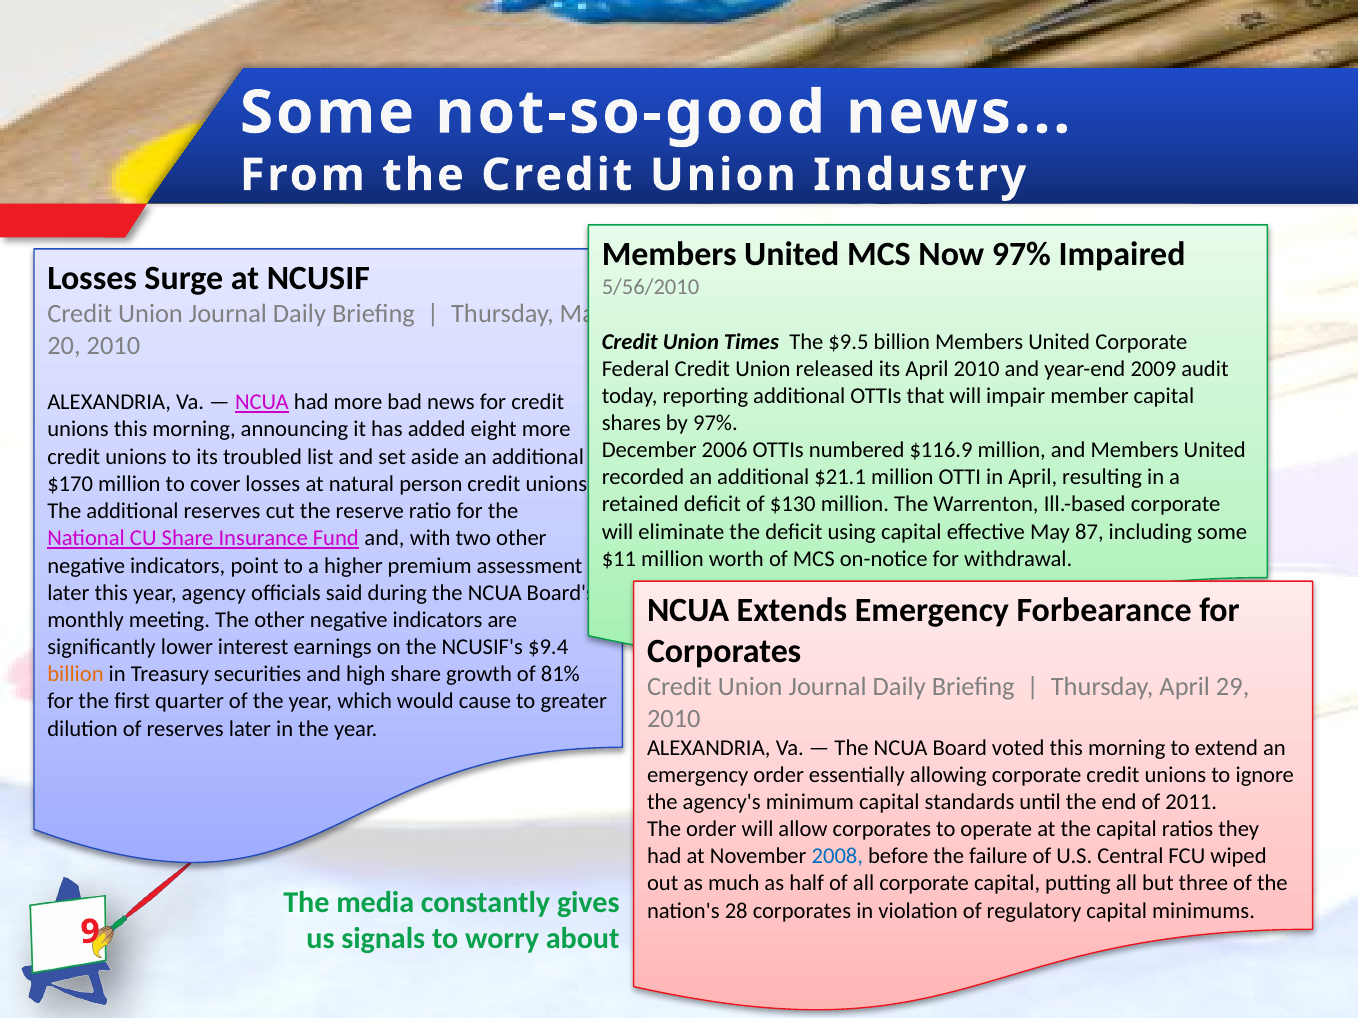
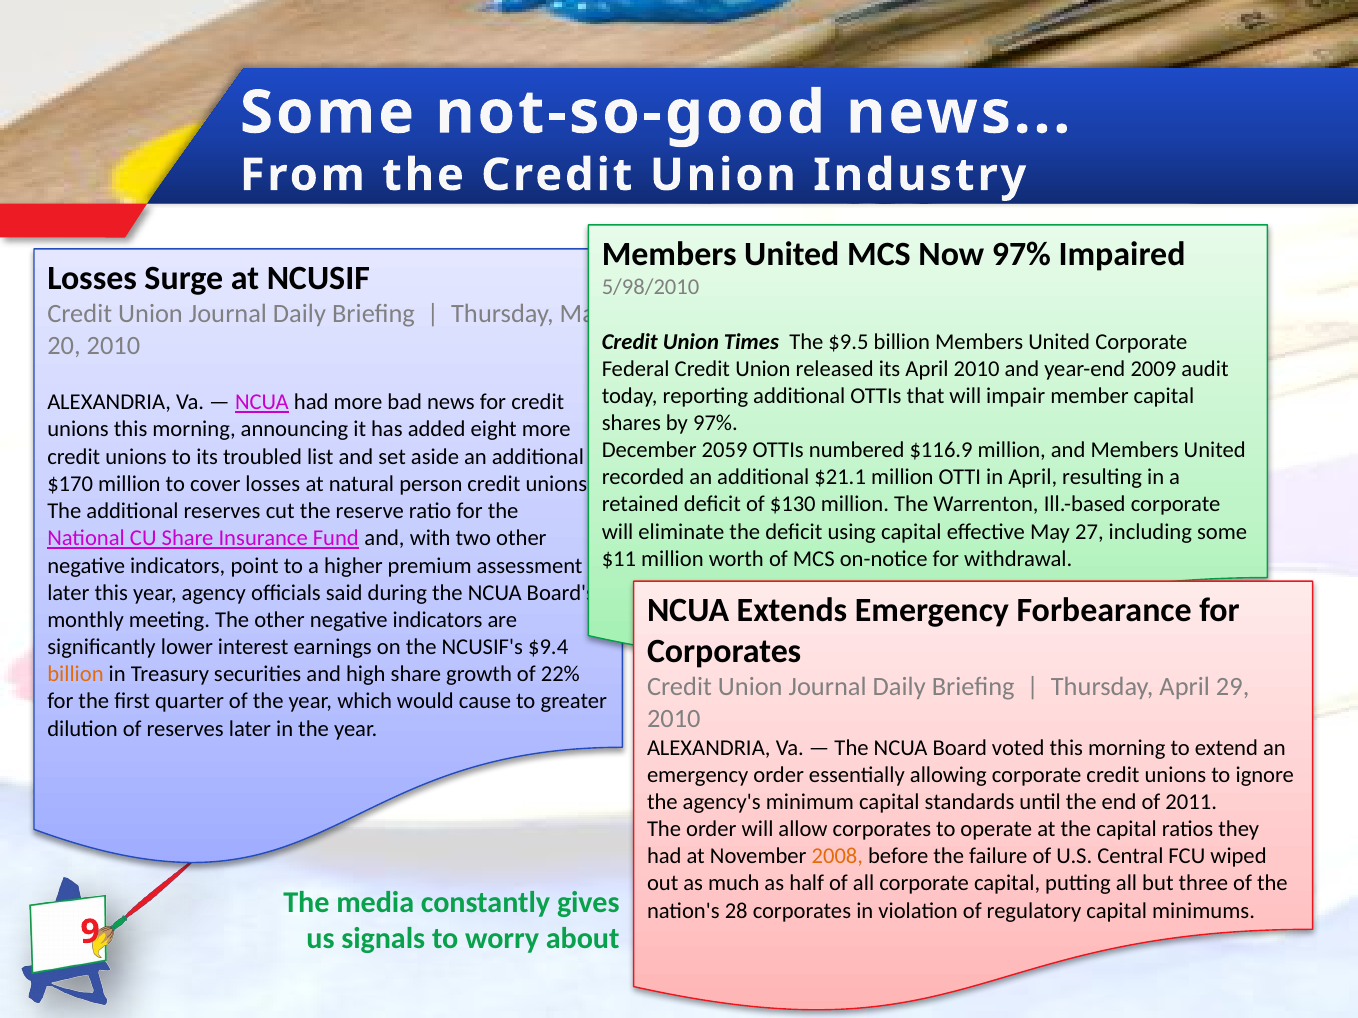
5/56/2010: 5/56/2010 -> 5/98/2010
2006: 2006 -> 2059
87: 87 -> 27
81%: 81% -> 22%
2008 colour: blue -> orange
